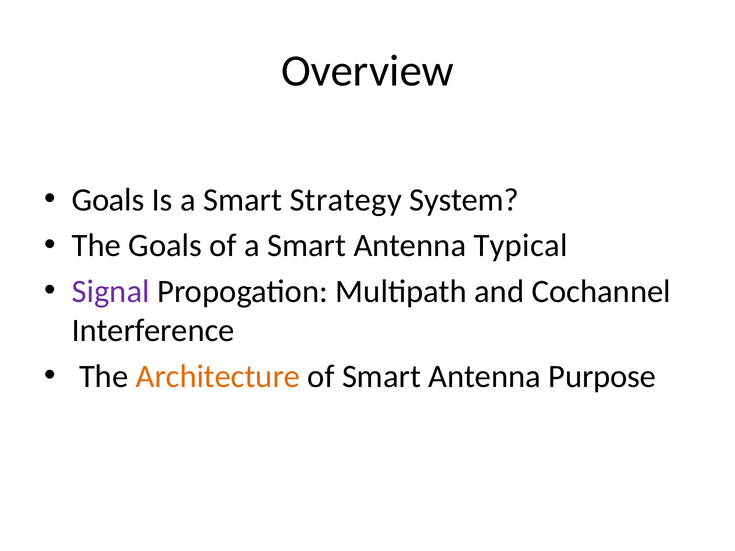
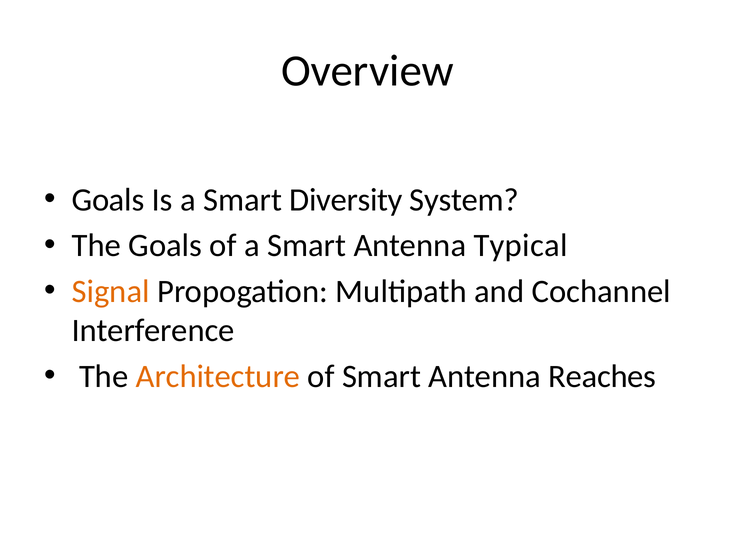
Strategy: Strategy -> Diversity
Signal colour: purple -> orange
Purpose: Purpose -> Reaches
